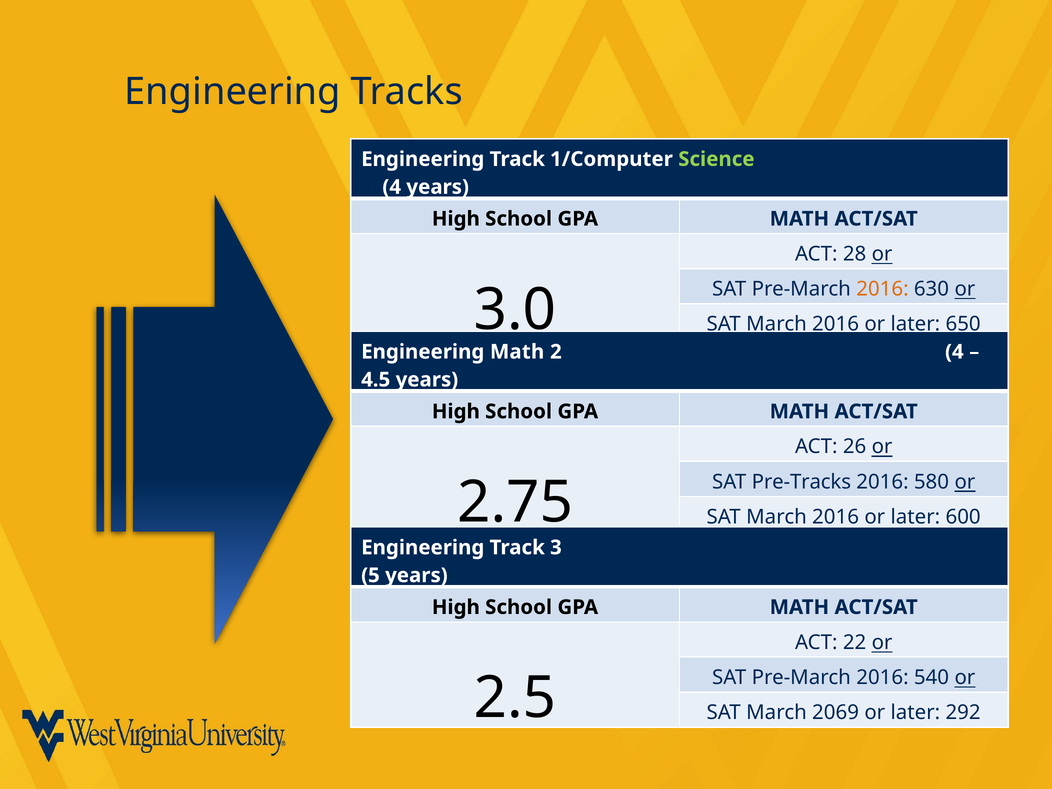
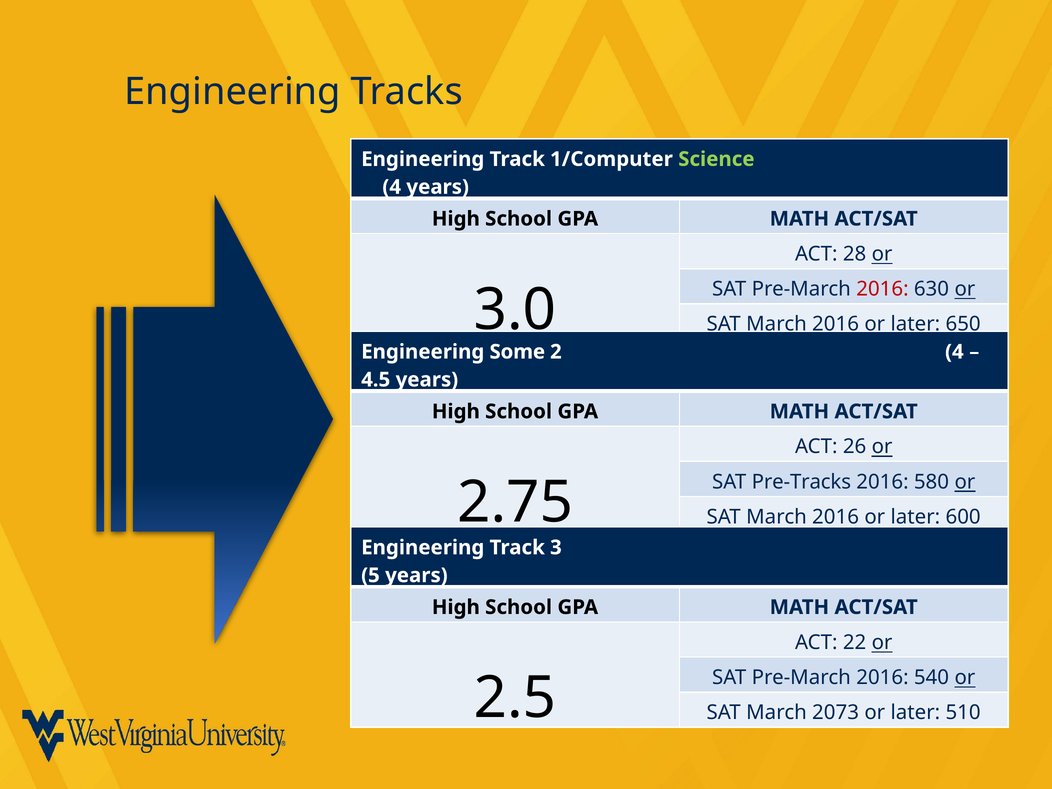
2016 at (882, 289) colour: orange -> red
Engineering Math: Math -> Some
2069: 2069 -> 2073
292: 292 -> 510
